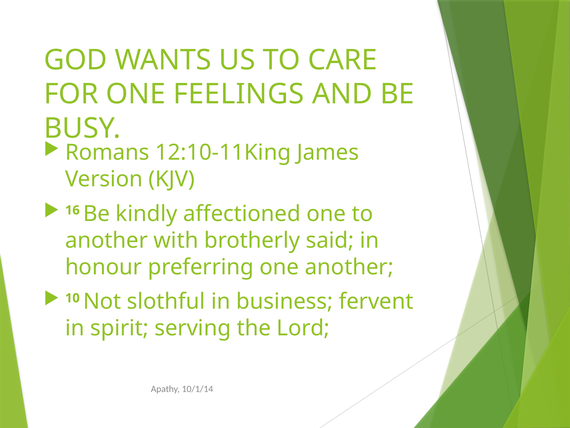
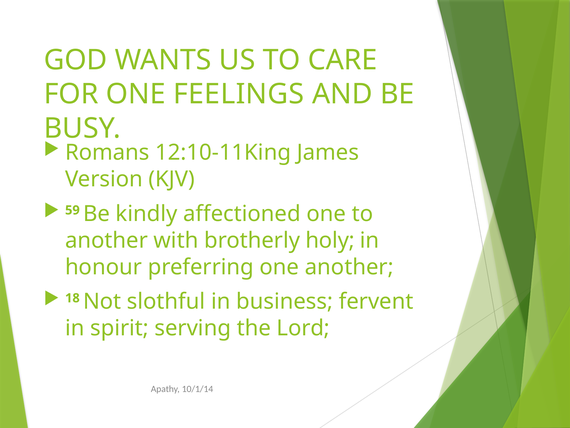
16: 16 -> 59
said: said -> holy
10: 10 -> 18
